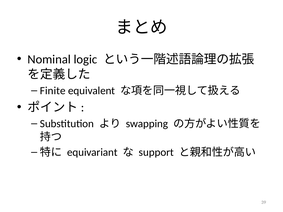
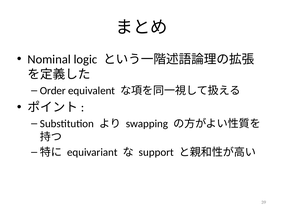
Finite: Finite -> Order
